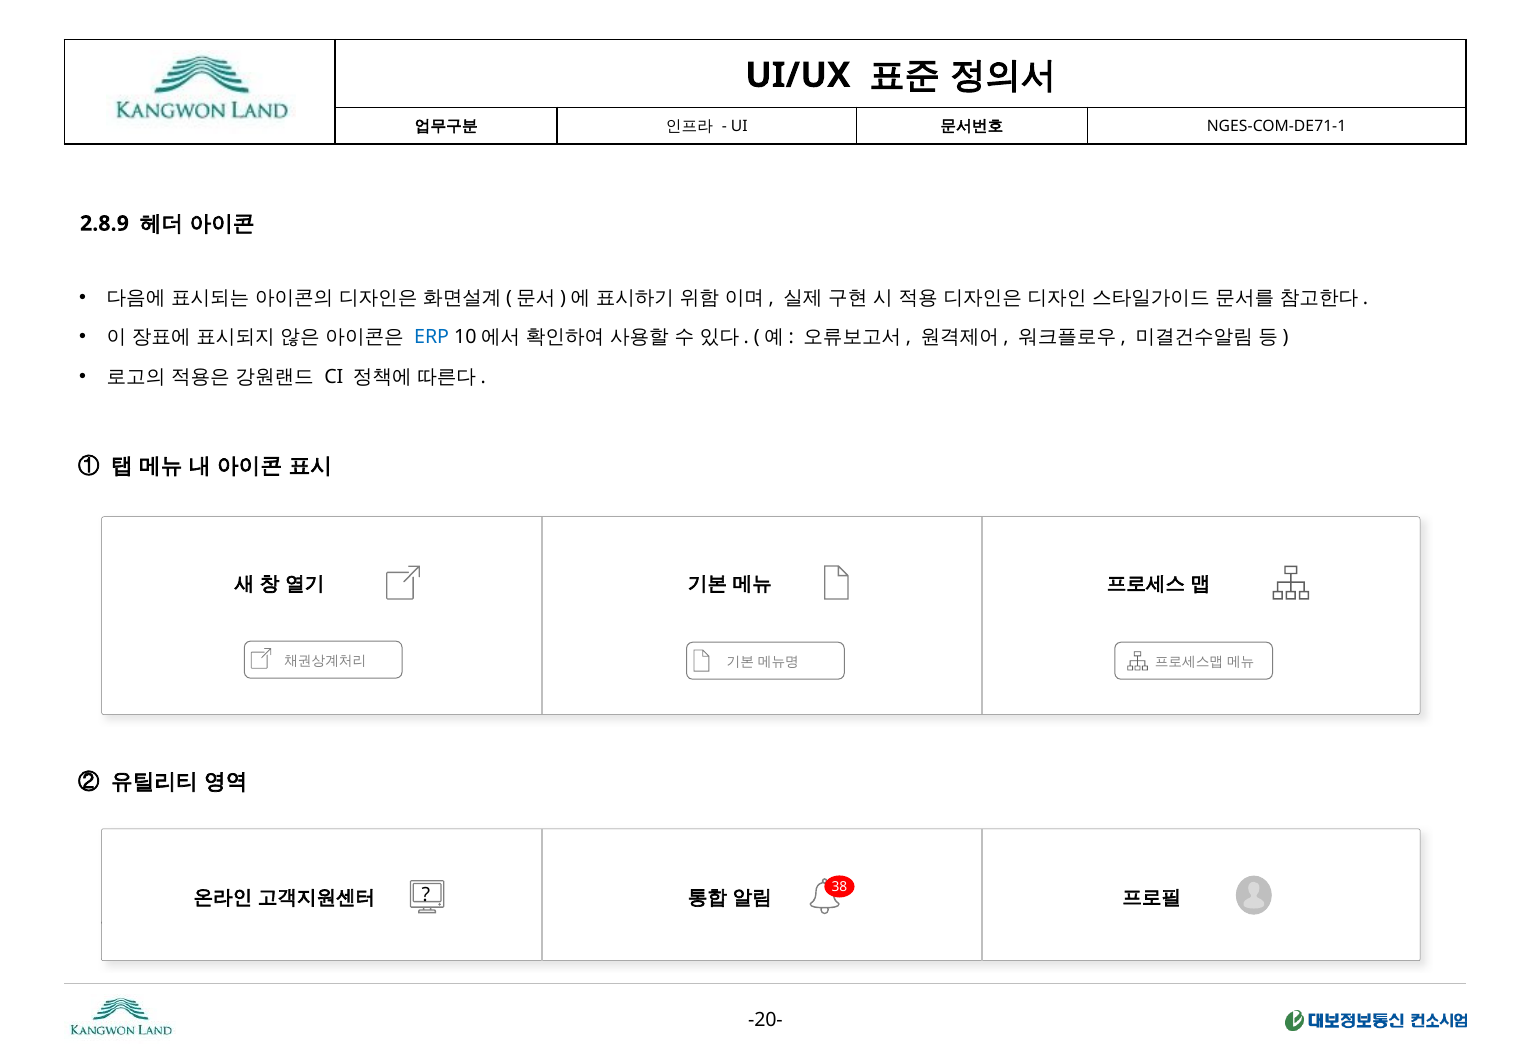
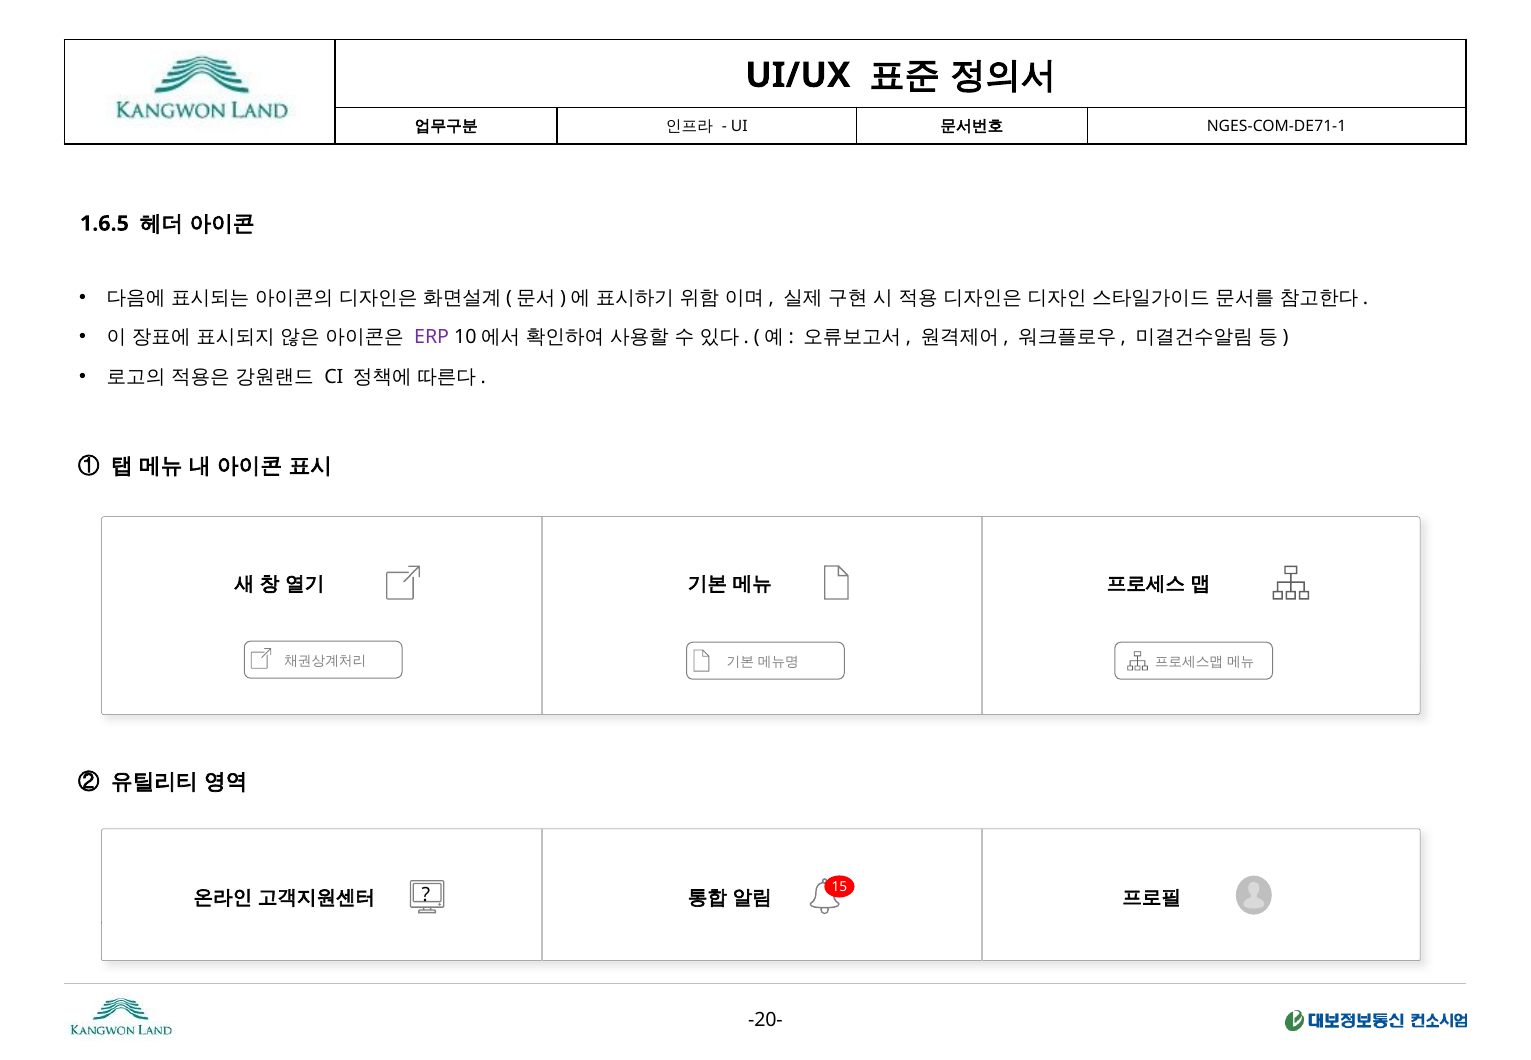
2.8.9: 2.8.9 -> 1.6.5
ERP colour: blue -> purple
38: 38 -> 15
